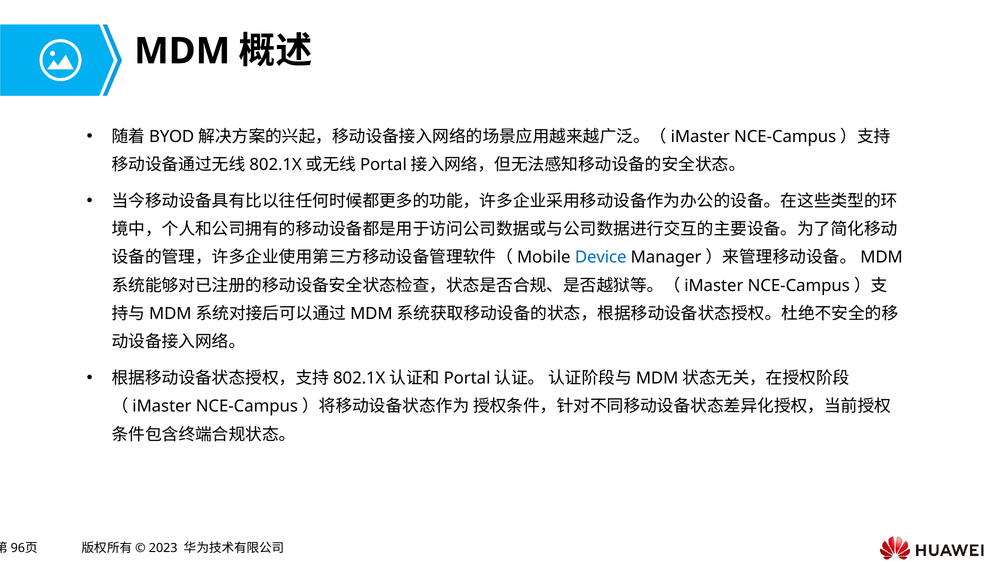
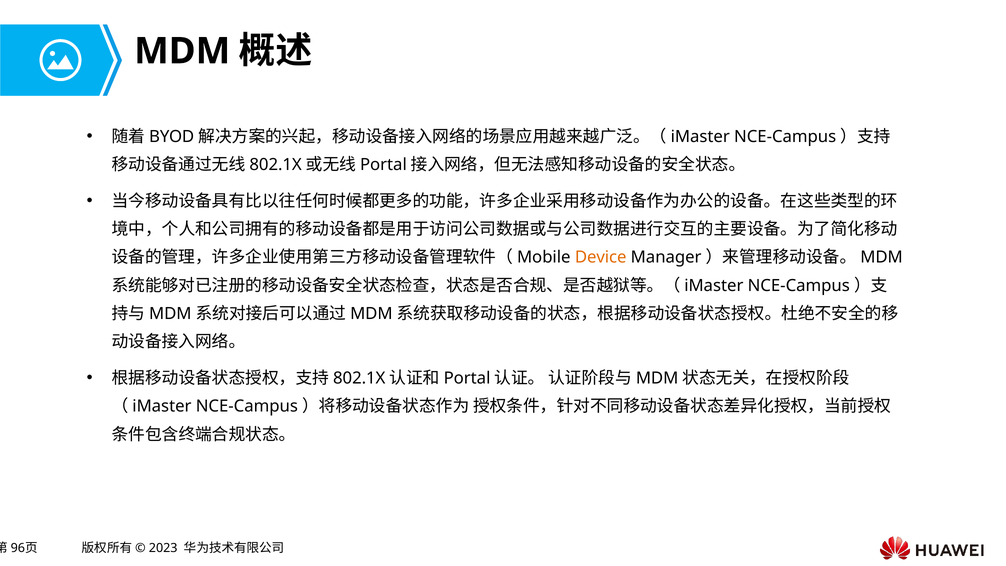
Device colour: blue -> orange
